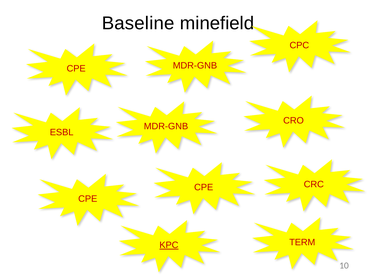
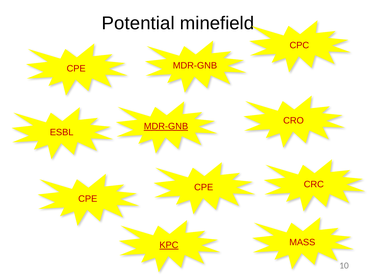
Baseline: Baseline -> Potential
MDR-GNB at (166, 127) underline: none -> present
TERM: TERM -> MASS
